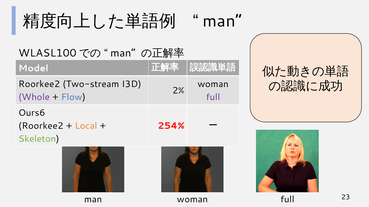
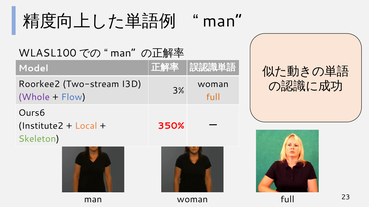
2%: 2% -> 3%
full at (213, 97) colour: purple -> orange
Roorkee2 at (41, 126): Roorkee2 -> Institute2
254%: 254% -> 350%
